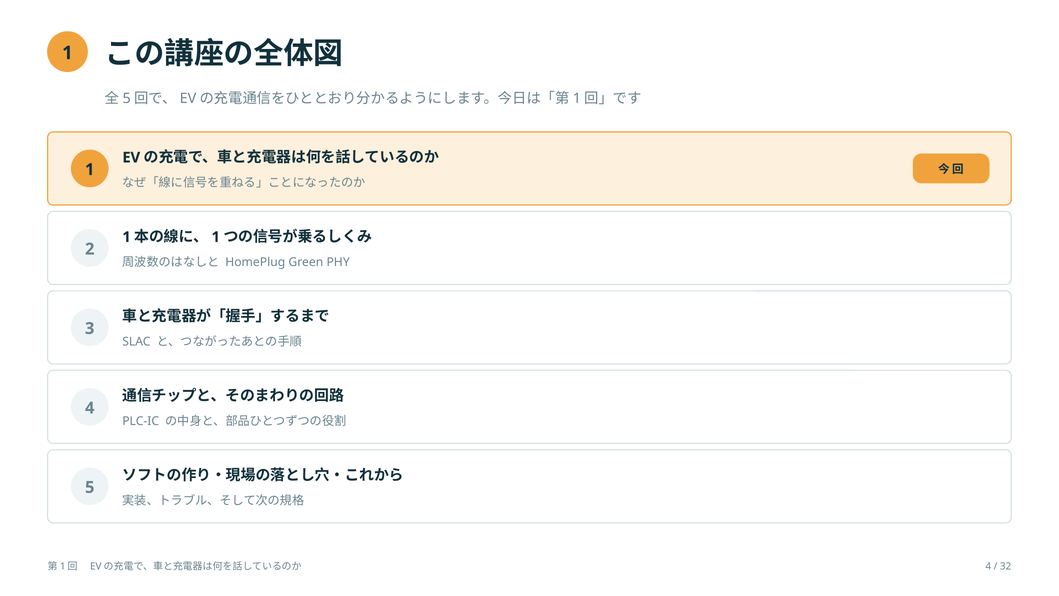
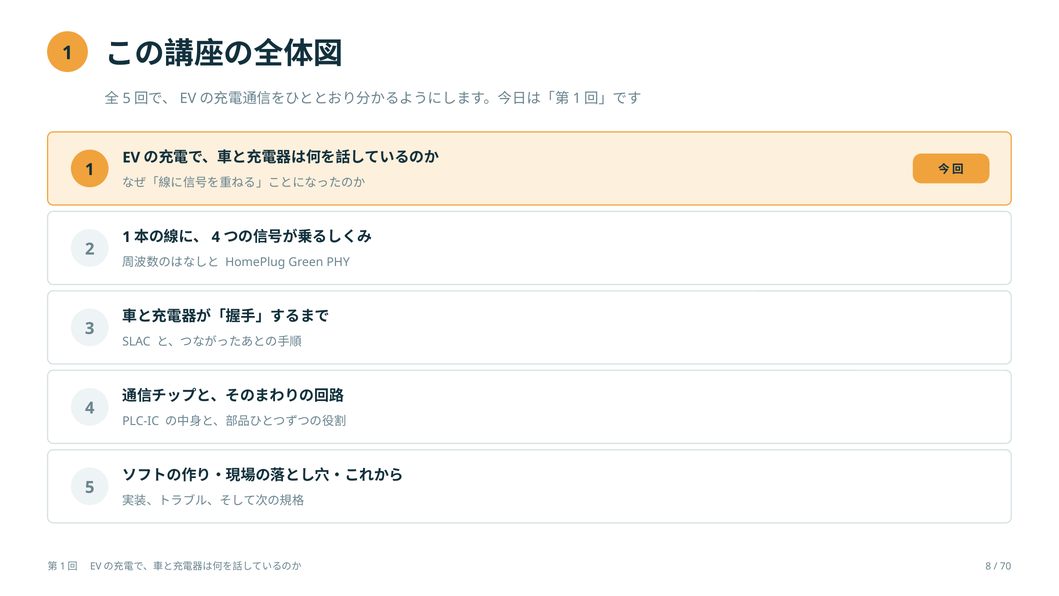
1 at (216, 237): 1 -> 4
4 at (988, 566): 4 -> 8
32: 32 -> 70
